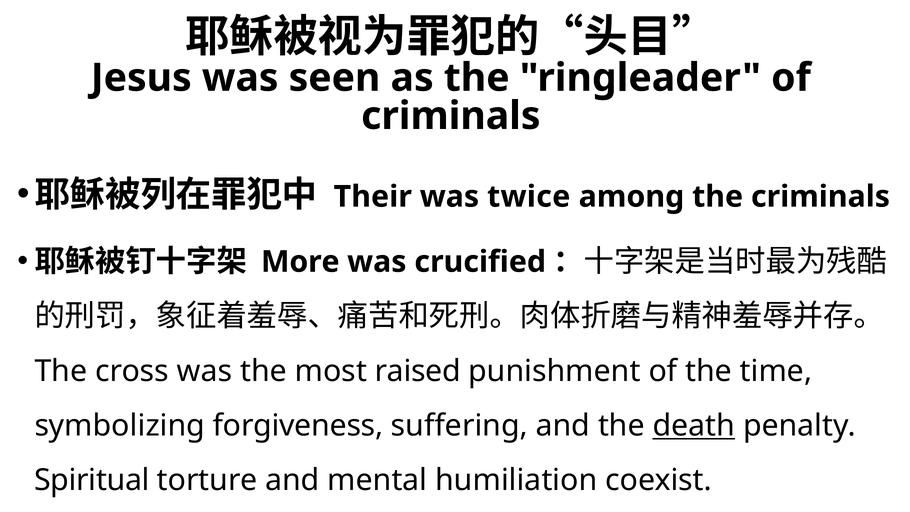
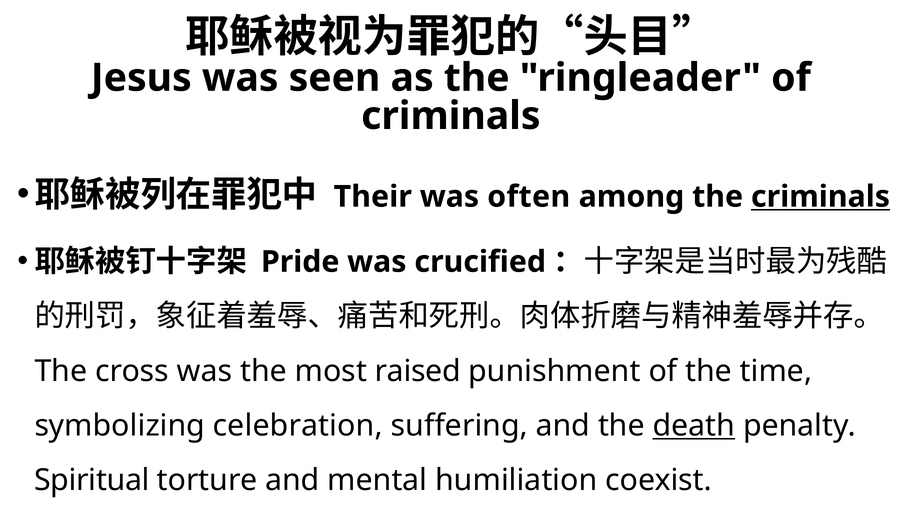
twice: twice -> often
criminals at (820, 197) underline: none -> present
More: More -> Pride
forgiveness: forgiveness -> celebration
